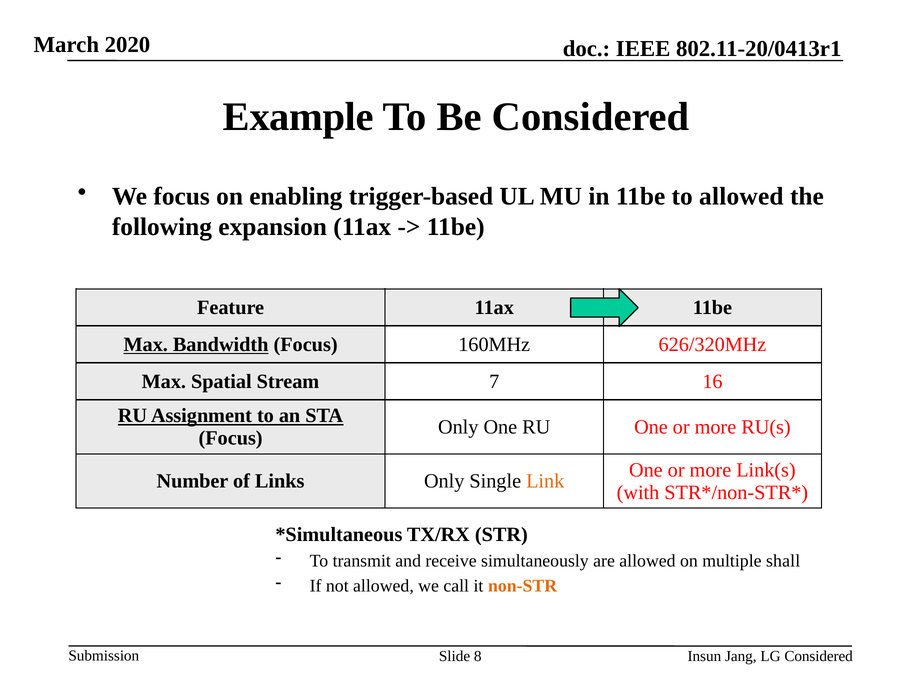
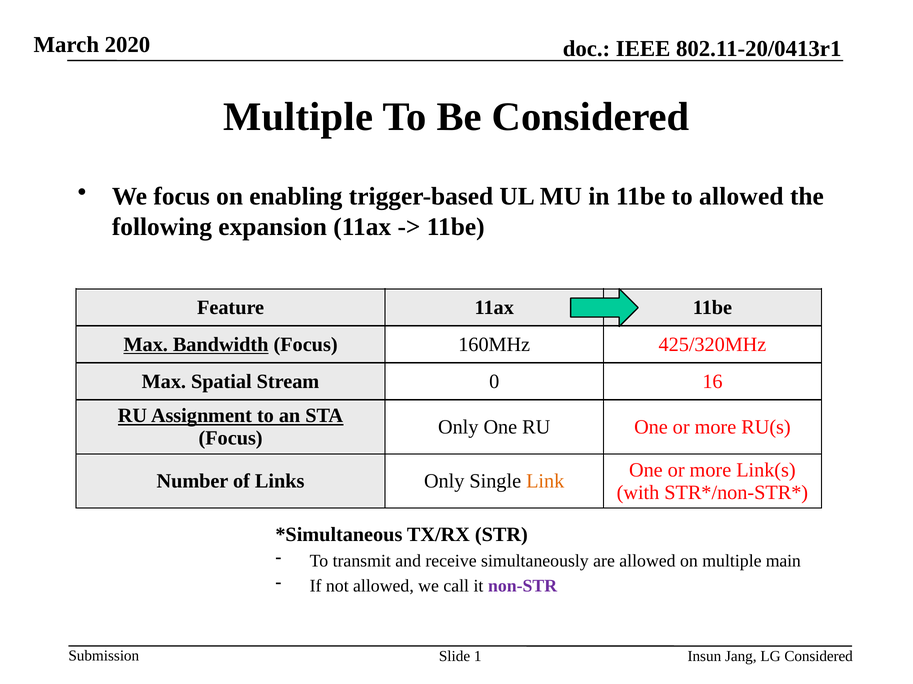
Example at (298, 117): Example -> Multiple
626/320MHz: 626/320MHz -> 425/320MHz
7: 7 -> 0
shall: shall -> main
non-STR colour: orange -> purple
8: 8 -> 1
